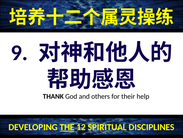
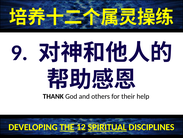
SPIRITUAL underline: none -> present
